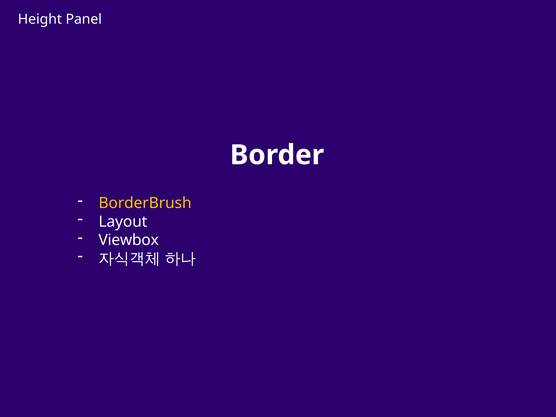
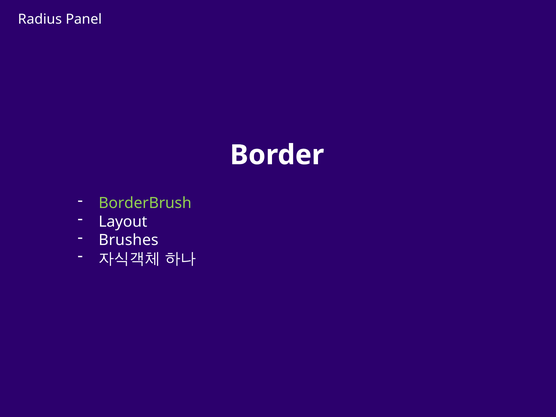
Height: Height -> Radius
BorderBrush colour: yellow -> light green
Viewbox: Viewbox -> Brushes
